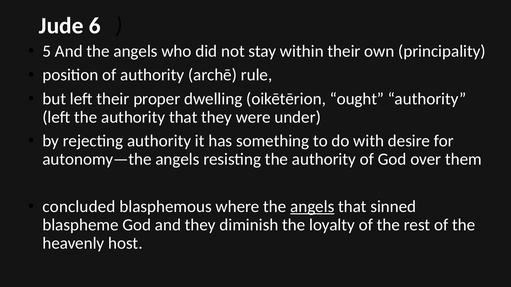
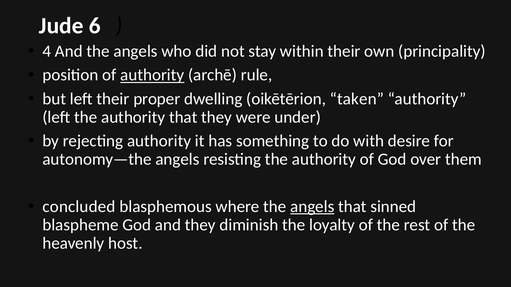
5: 5 -> 4
authority at (152, 75) underline: none -> present
ought: ought -> taken
